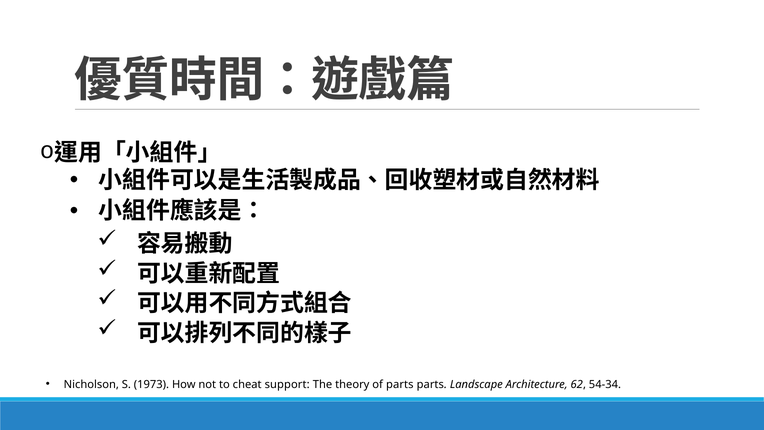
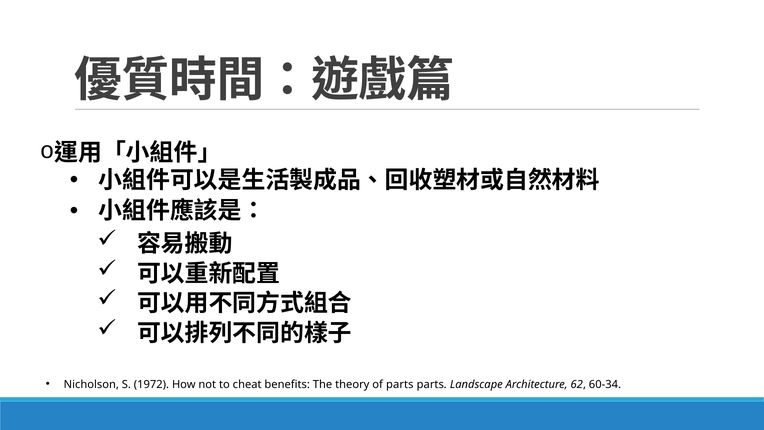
1973: 1973 -> 1972
support: support -> benefits
54-34: 54-34 -> 60-34
